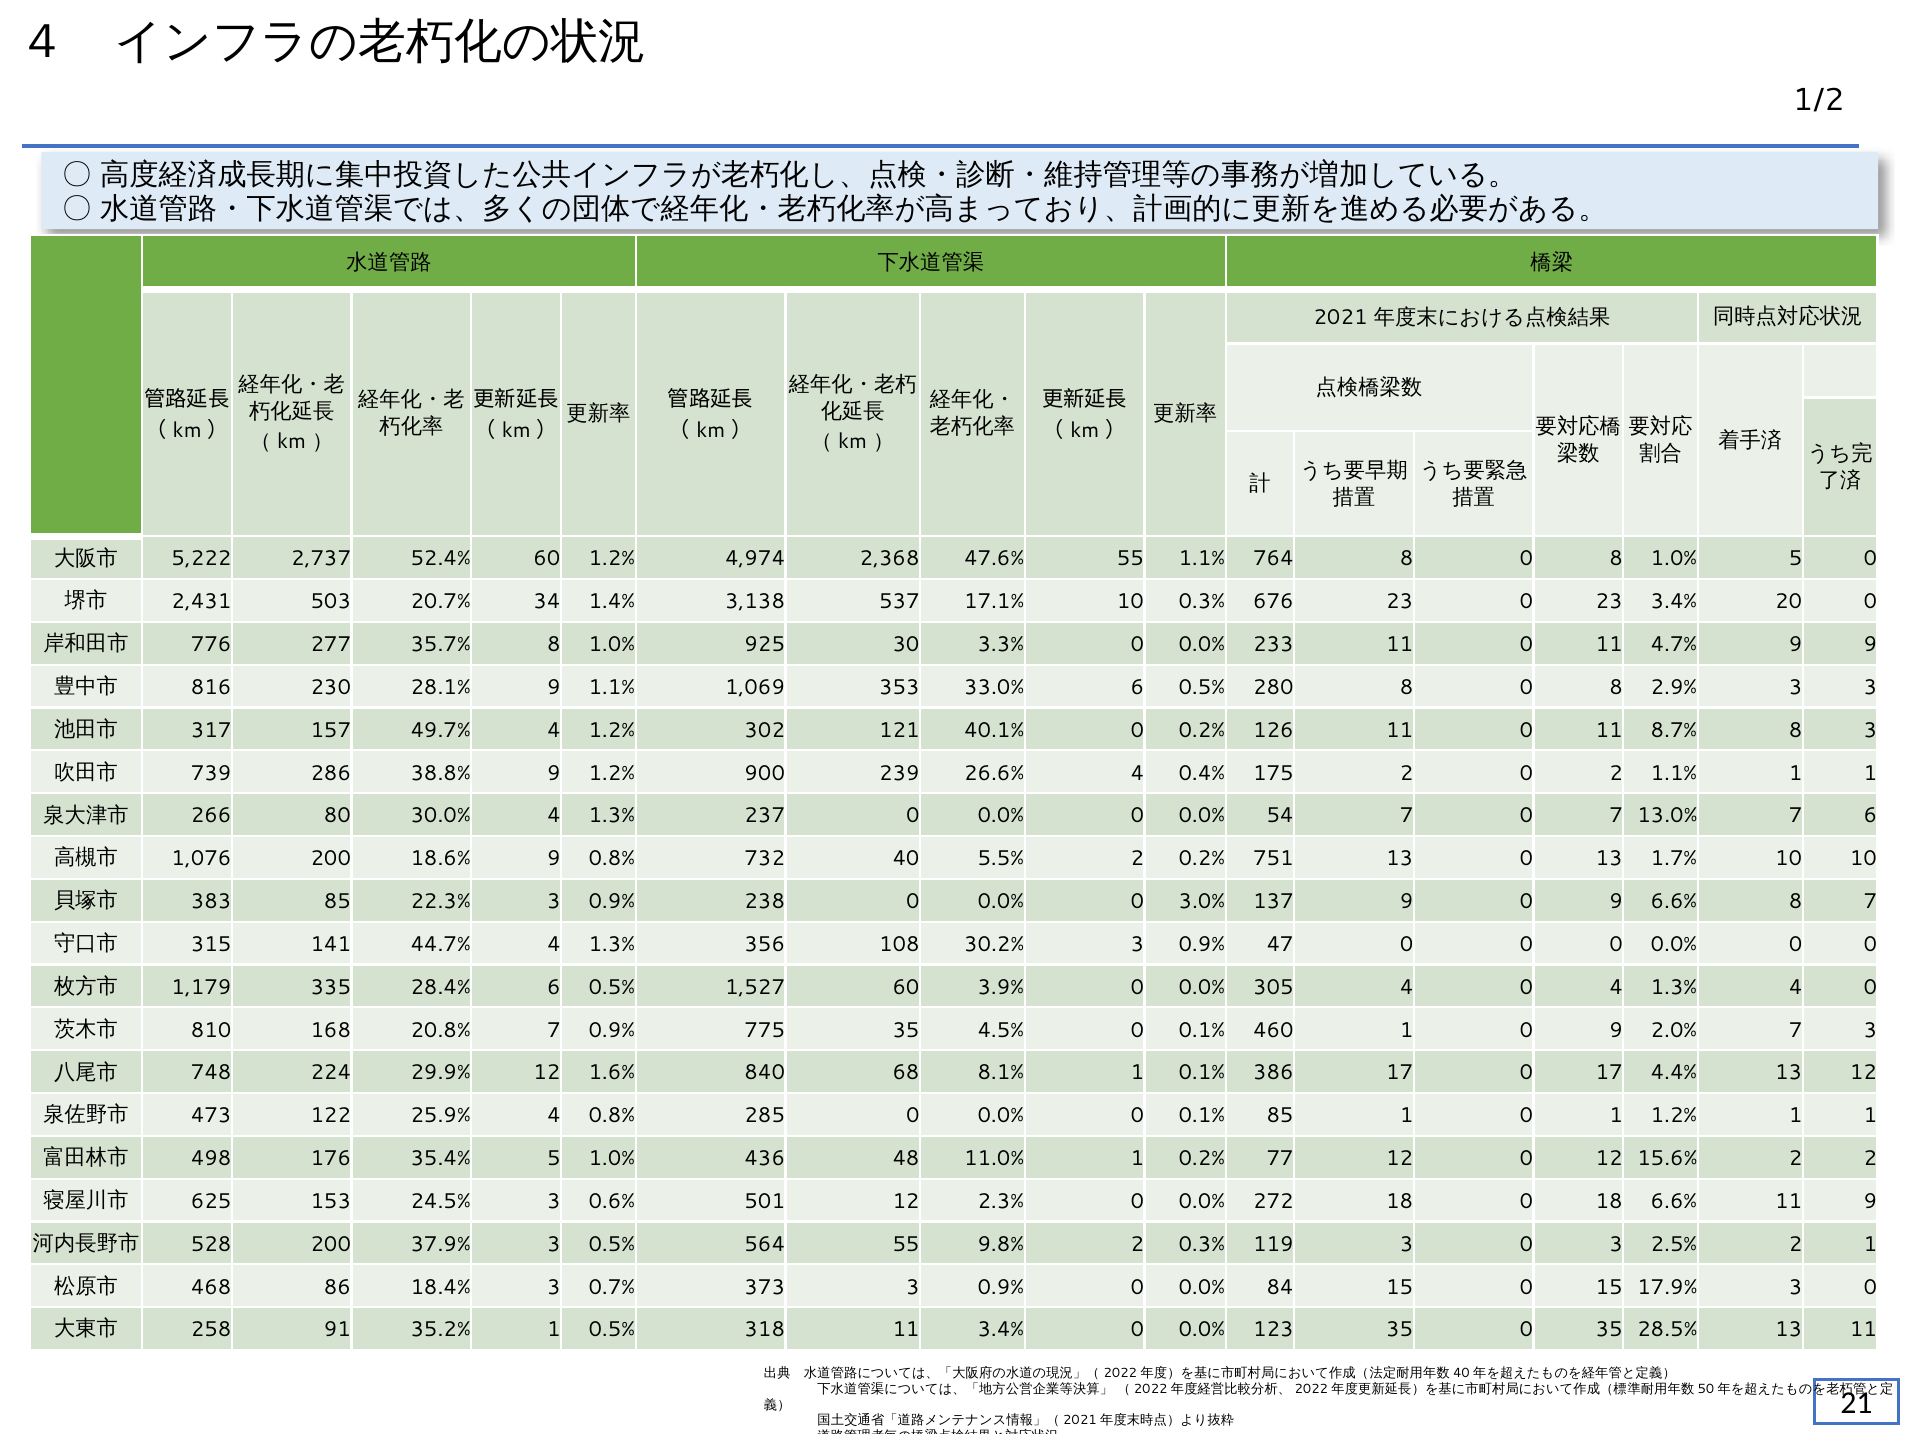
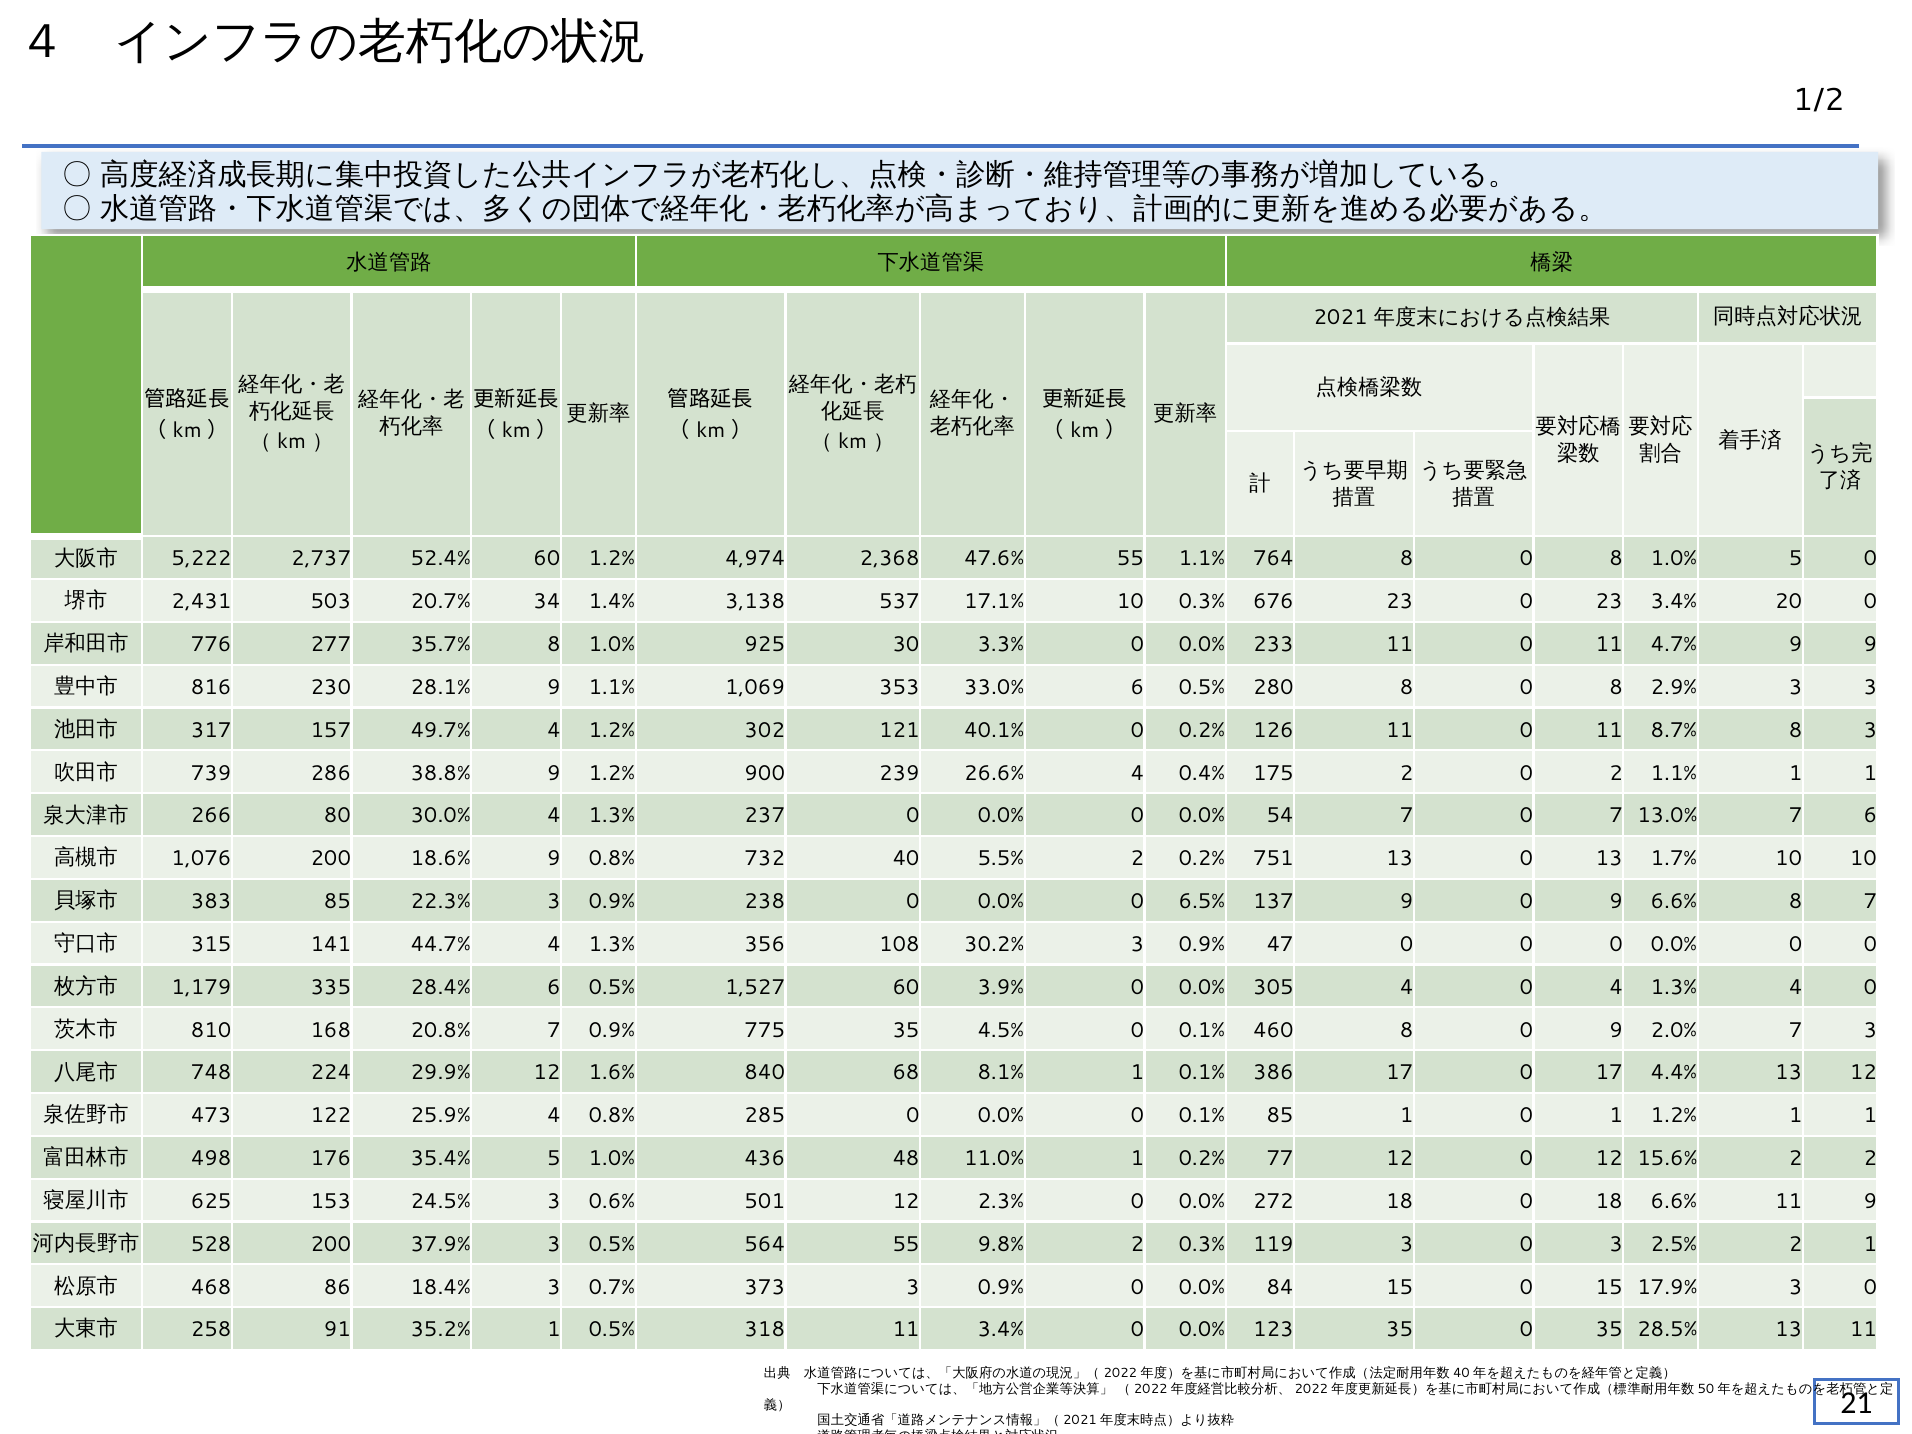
3.0%: 3.0% -> 6.5%
460 1: 1 -> 8
